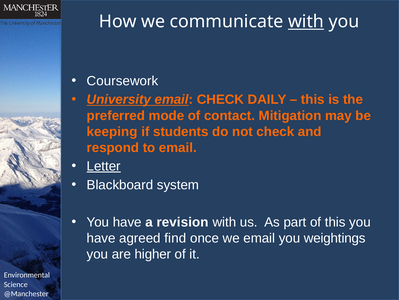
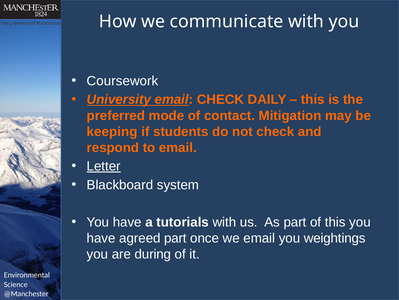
with at (306, 21) underline: present -> none
revision: revision -> tutorials
agreed find: find -> part
higher: higher -> during
